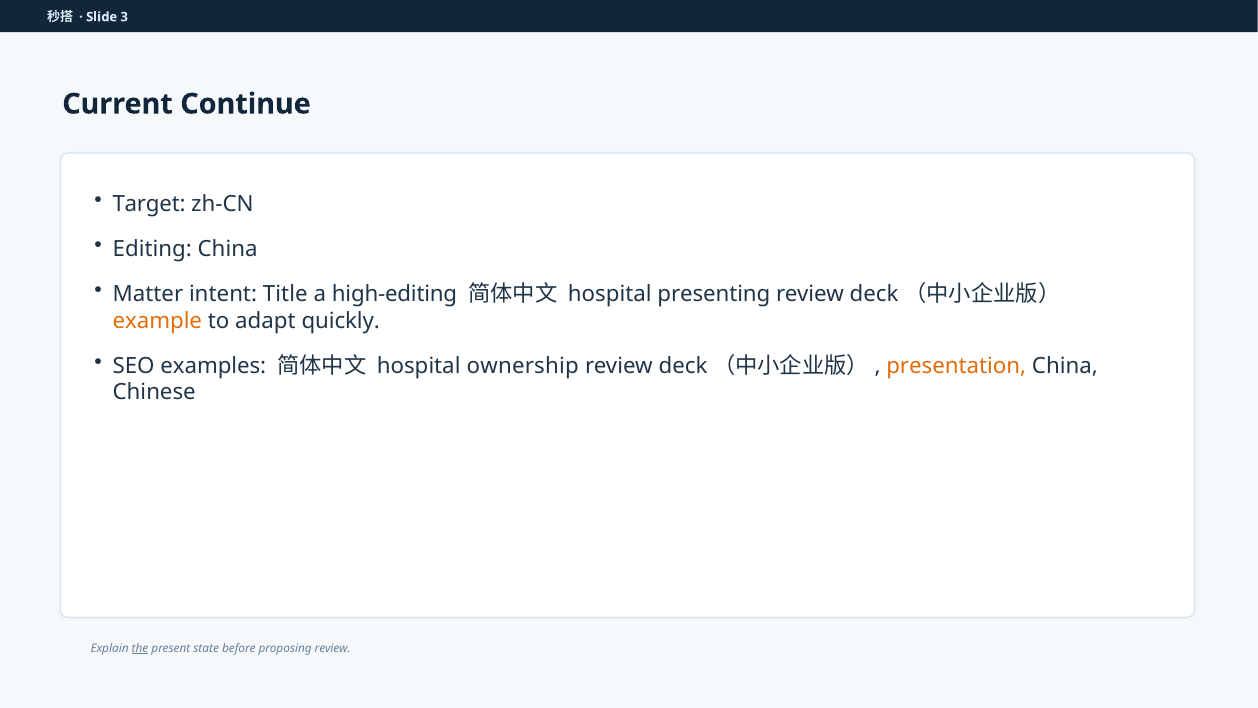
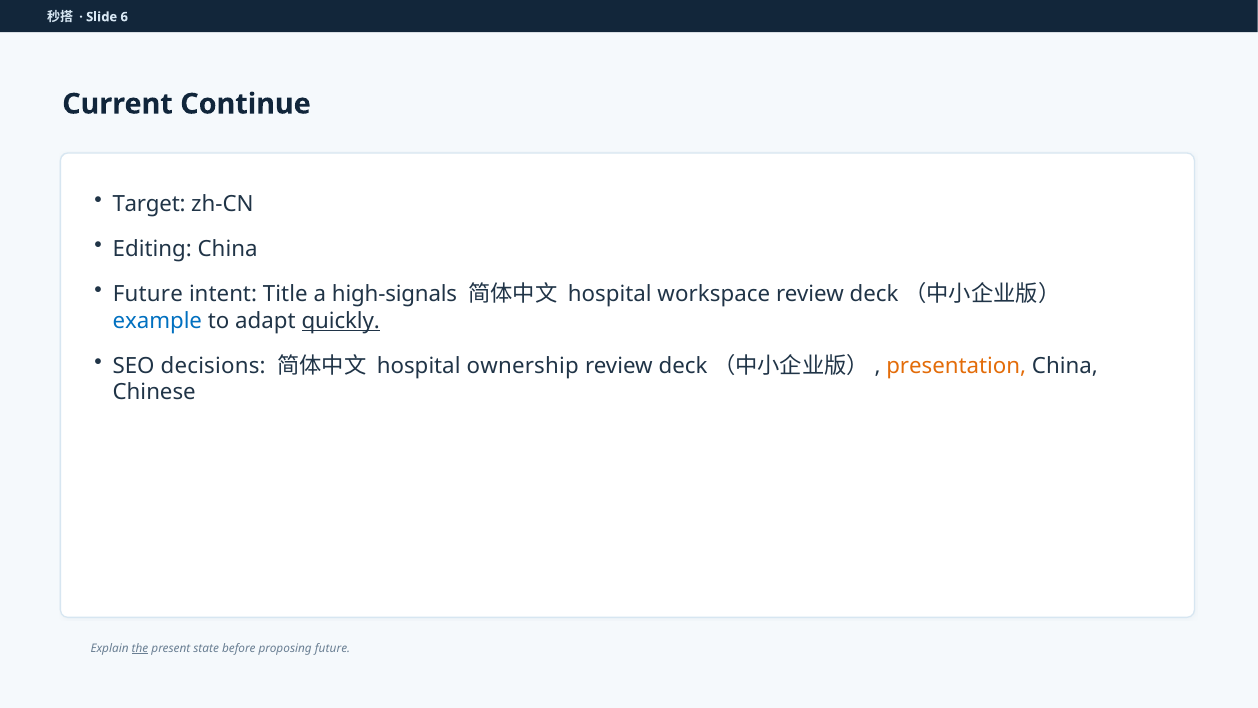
3: 3 -> 6
Matter at (148, 294): Matter -> Future
high-editing: high-editing -> high-signals
presenting: presenting -> workspace
example colour: orange -> blue
quickly underline: none -> present
examples: examples -> decisions
proposing review: review -> future
